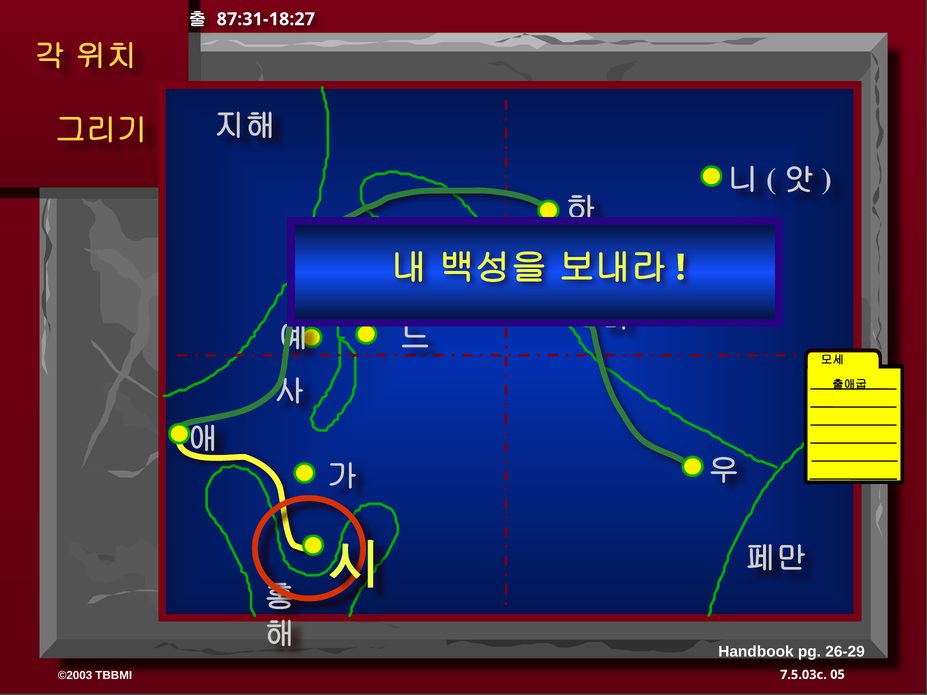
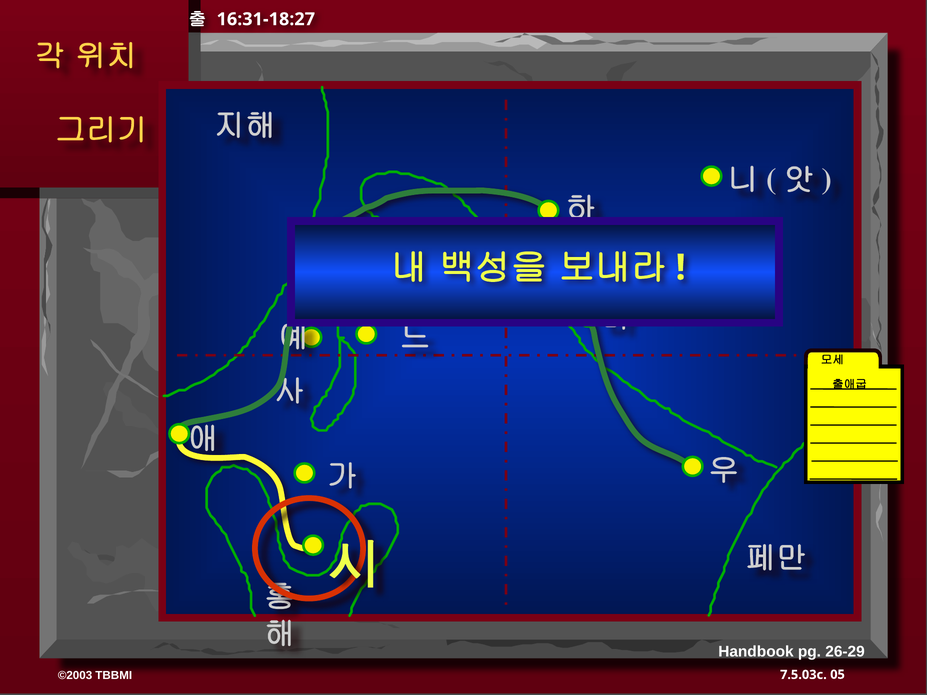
87:31-18:27: 87:31-18:27 -> 16:31-18:27
